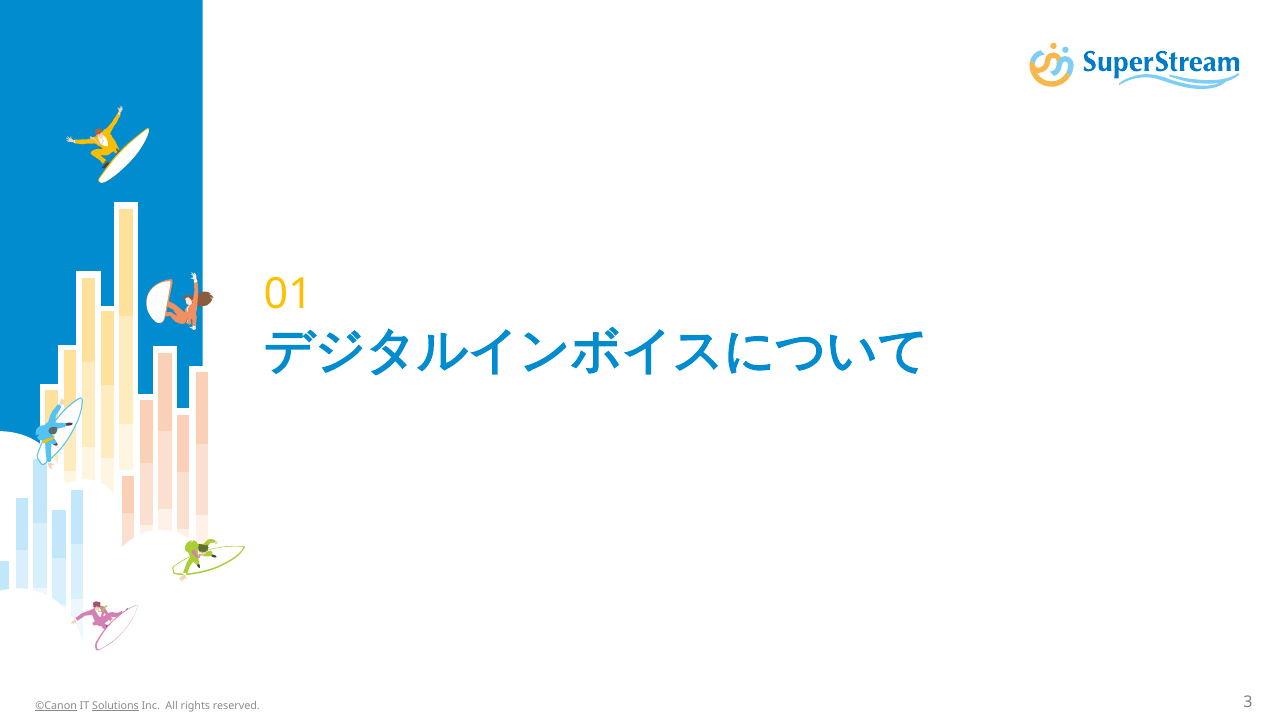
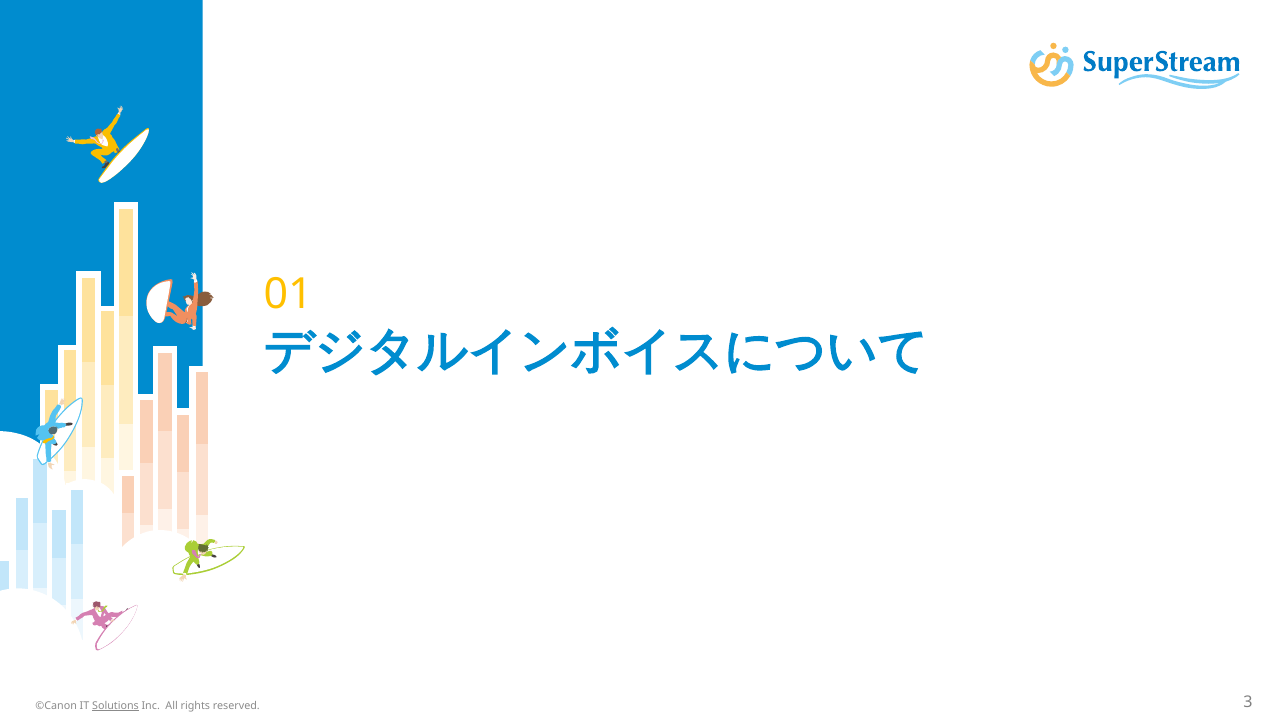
©Canon underline: present -> none
